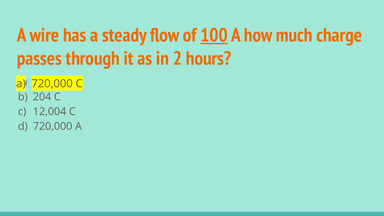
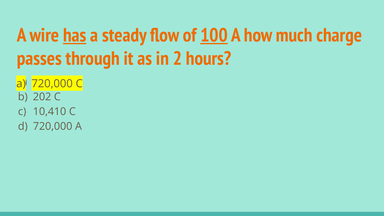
has underline: none -> present
204: 204 -> 202
12,004: 12,004 -> 10,410
